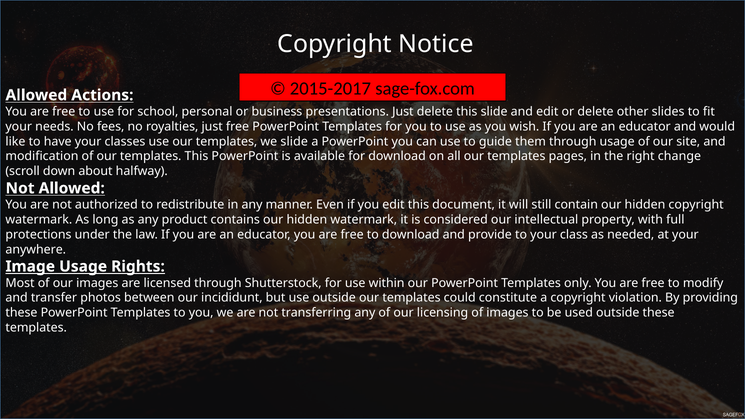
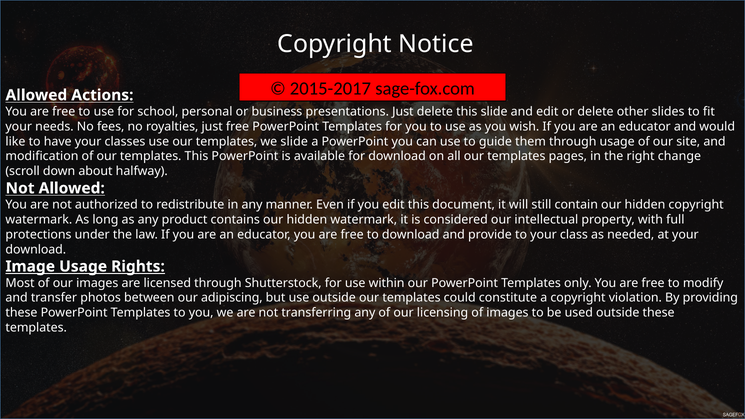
anywhere at (36, 249): anywhere -> download
incididunt: incididunt -> adipiscing
